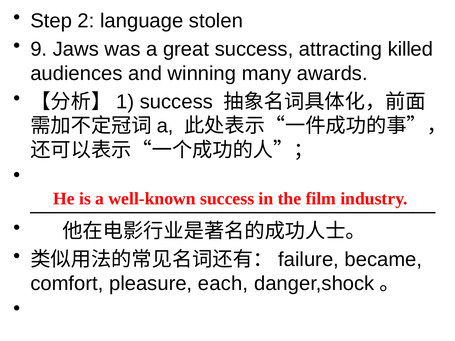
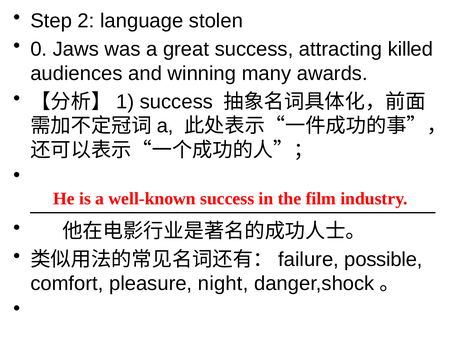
9: 9 -> 0
became: became -> possible
each: each -> night
